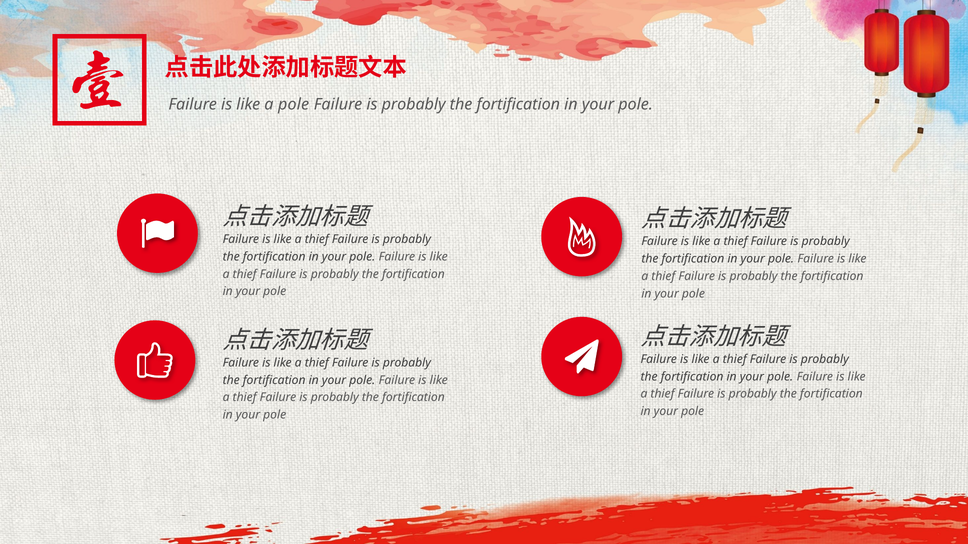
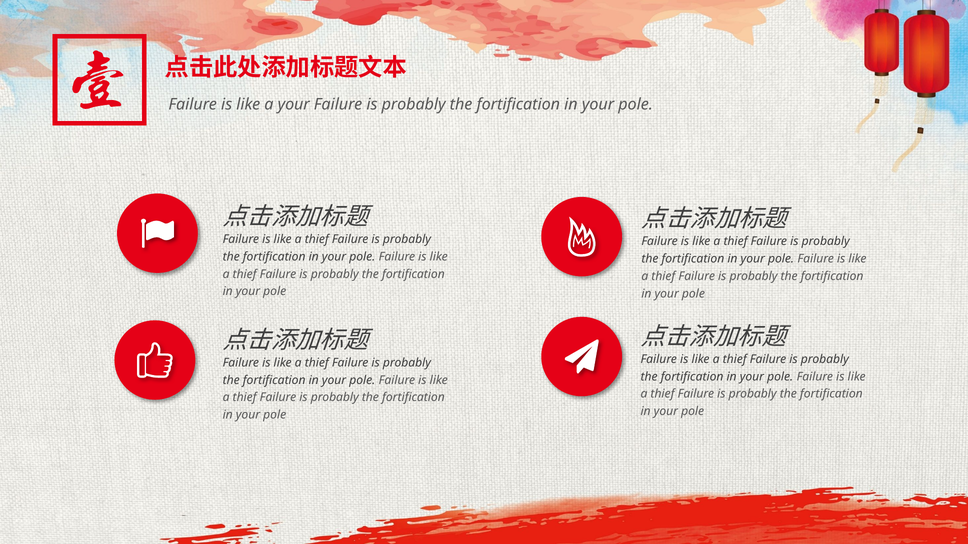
a pole: pole -> your
